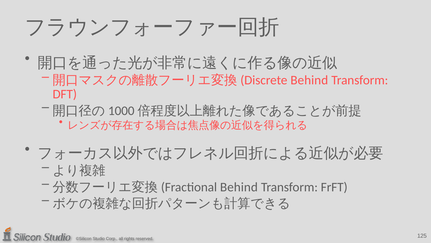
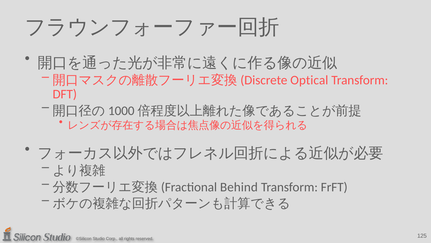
Behind at (309, 80): Behind -> Optical
